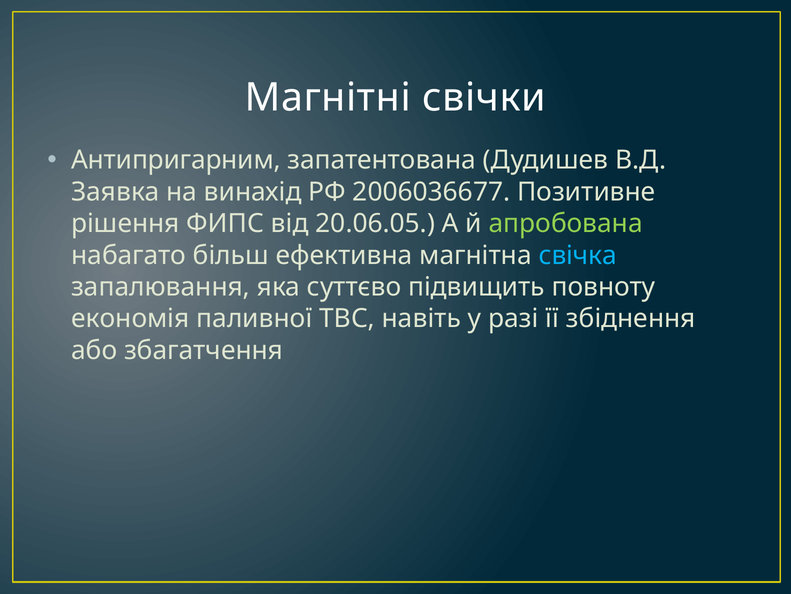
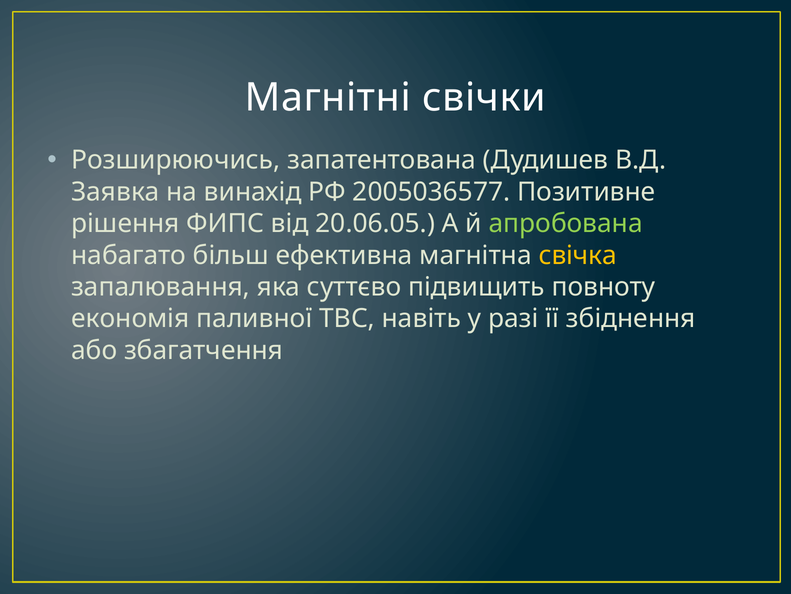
Антипригарним: Антипригарним -> Розширюючись
2006036677: 2006036677 -> 2005036577
свічка colour: light blue -> yellow
